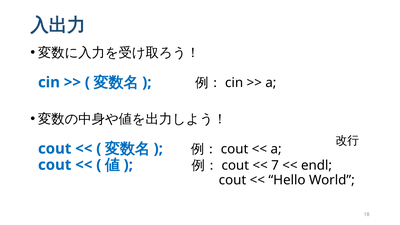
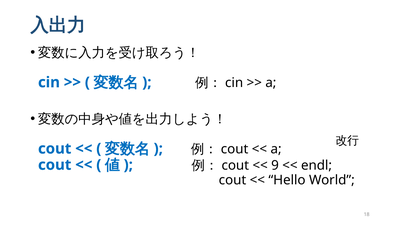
7: 7 -> 9
